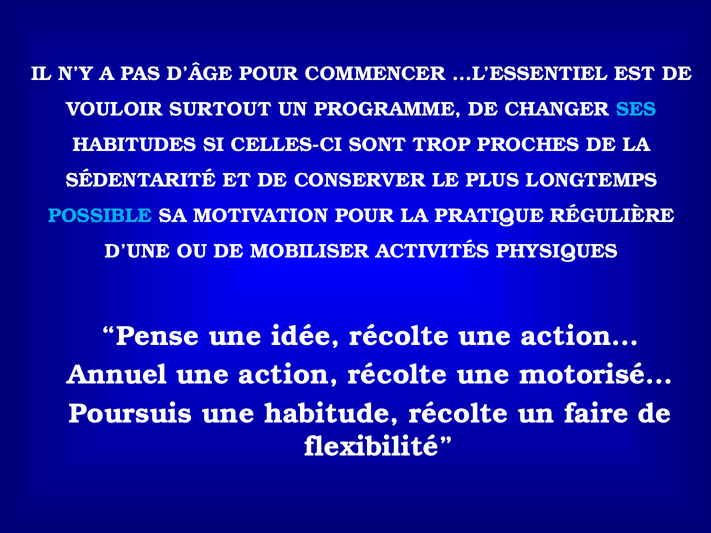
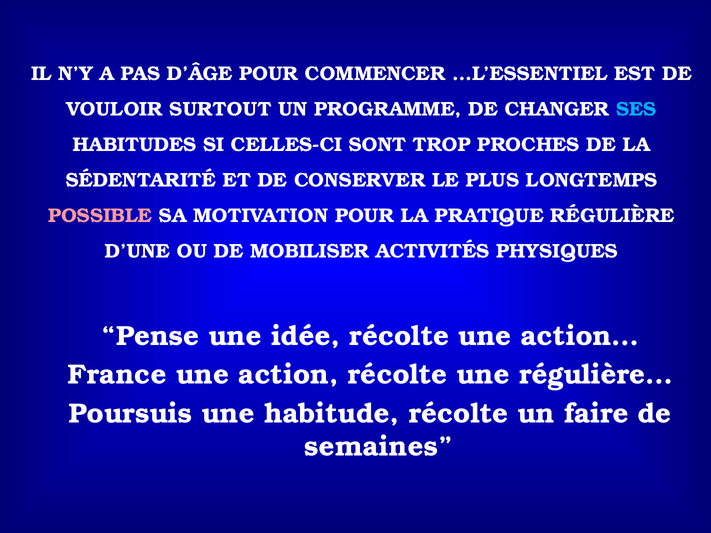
POSSIBLE colour: light blue -> pink
Annuel: Annuel -> France
motorisé…: motorisé… -> régulière…
flexibilité: flexibilité -> semaines
